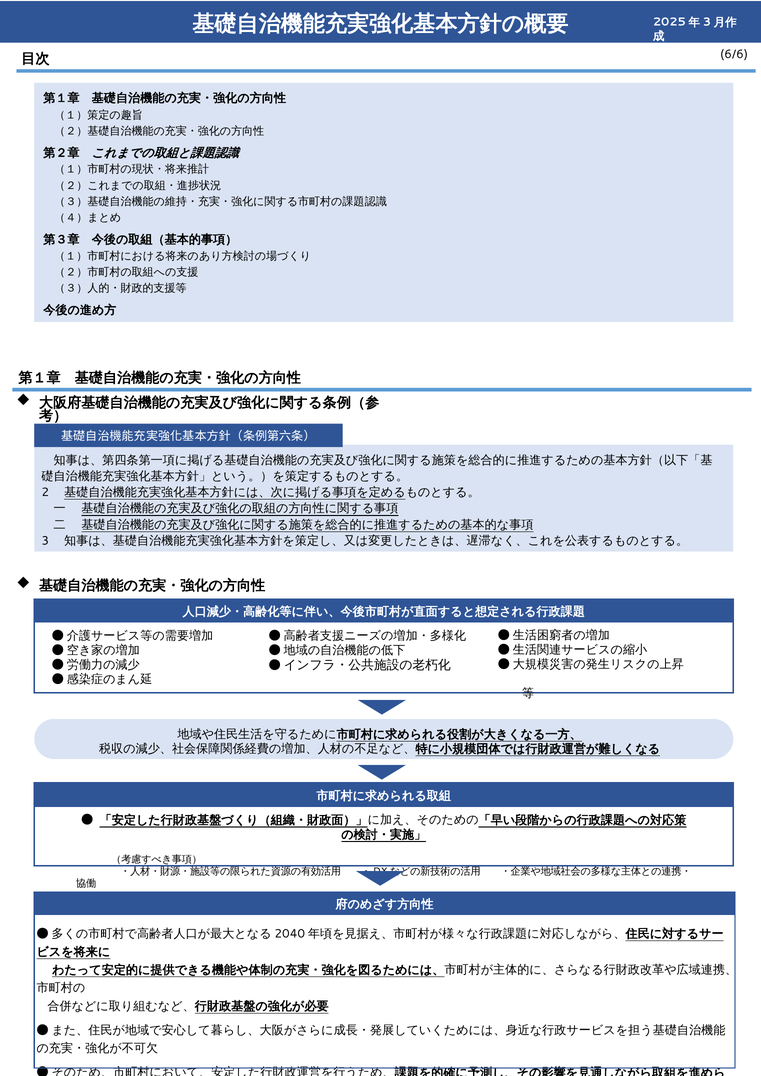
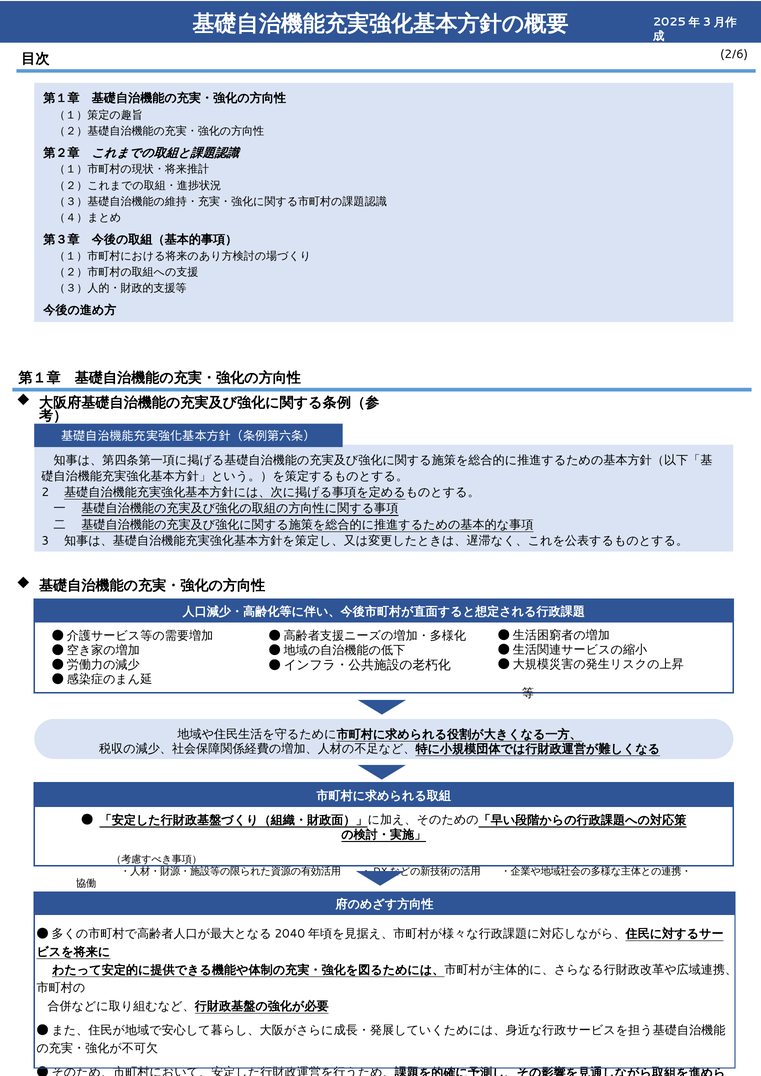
6/6: 6/6 -> 2/6
